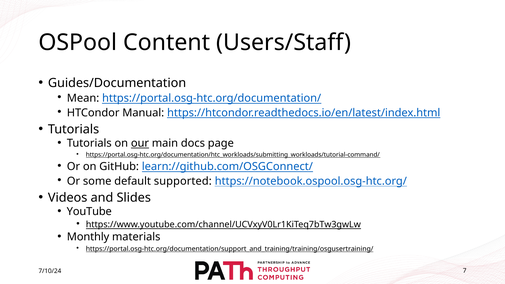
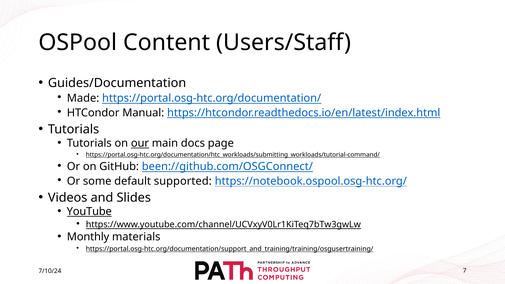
Mean: Mean -> Made
learn://github.com/OSGConnect/: learn://github.com/OSGConnect/ -> been://github.com/OSGConnect/
YouTube underline: none -> present
